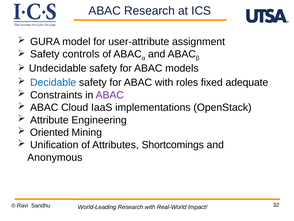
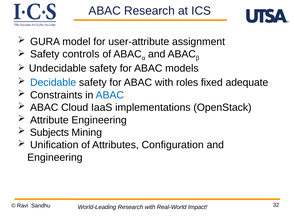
ABAC at (110, 95) colour: purple -> blue
Oriented: Oriented -> Subjects
Shortcomings: Shortcomings -> Configuration
Anonymous at (55, 157): Anonymous -> Engineering
